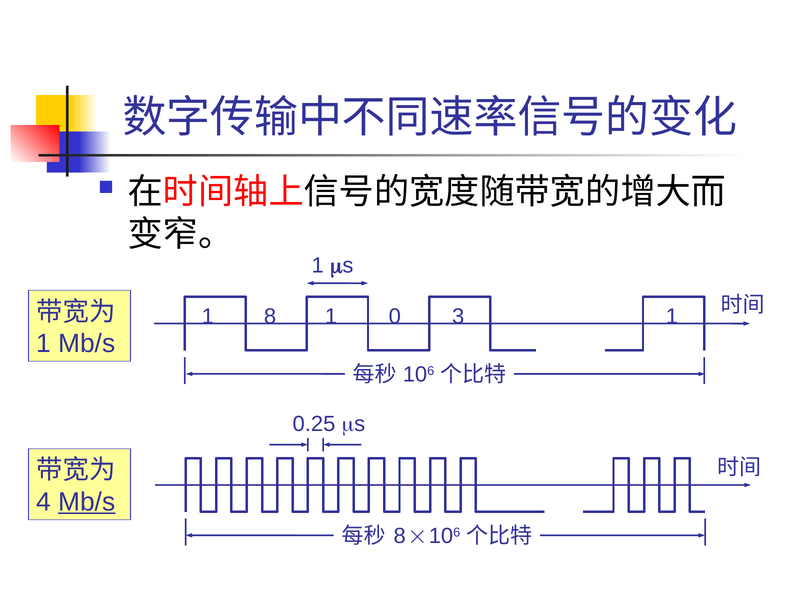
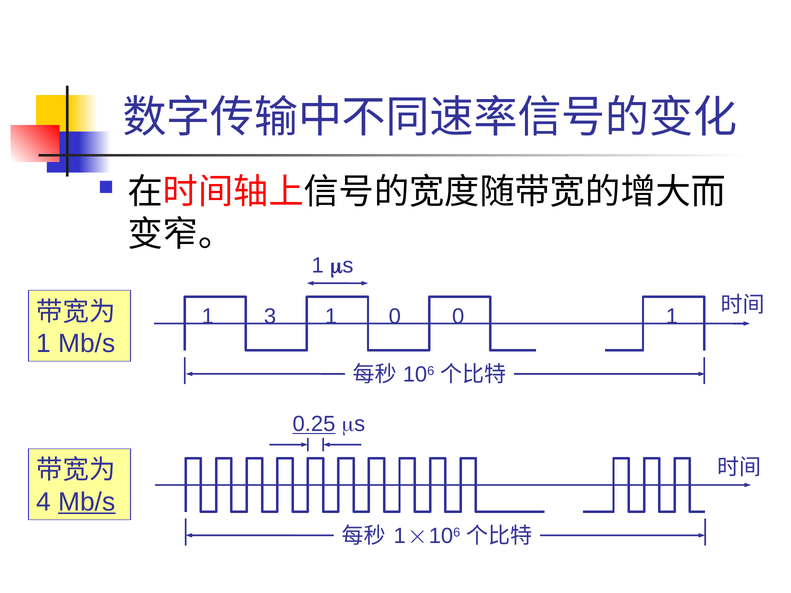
1 8: 8 -> 3
0 3: 3 -> 0
0.25 underline: none -> present
8 at (400, 536): 8 -> 1
